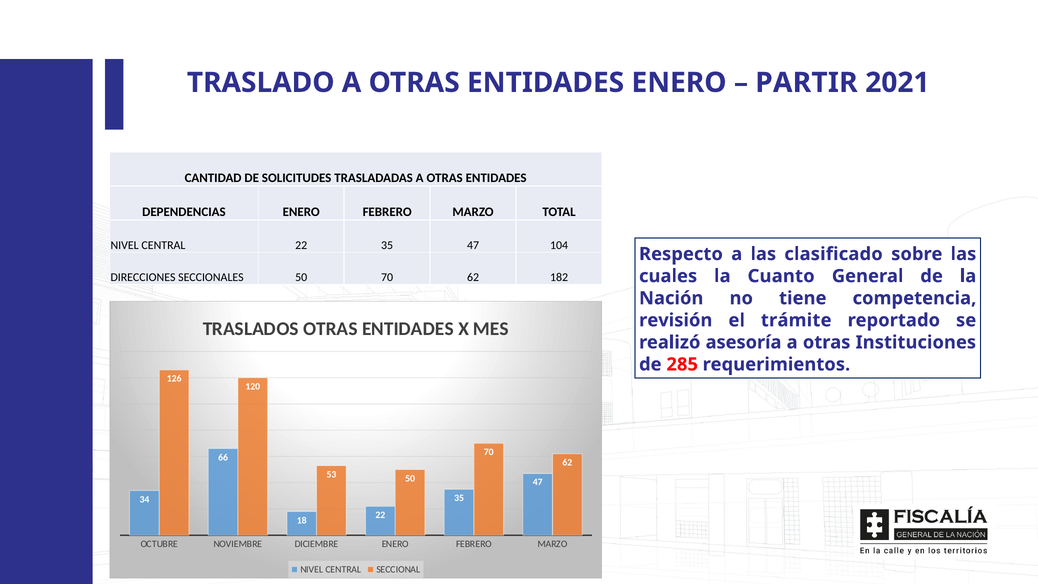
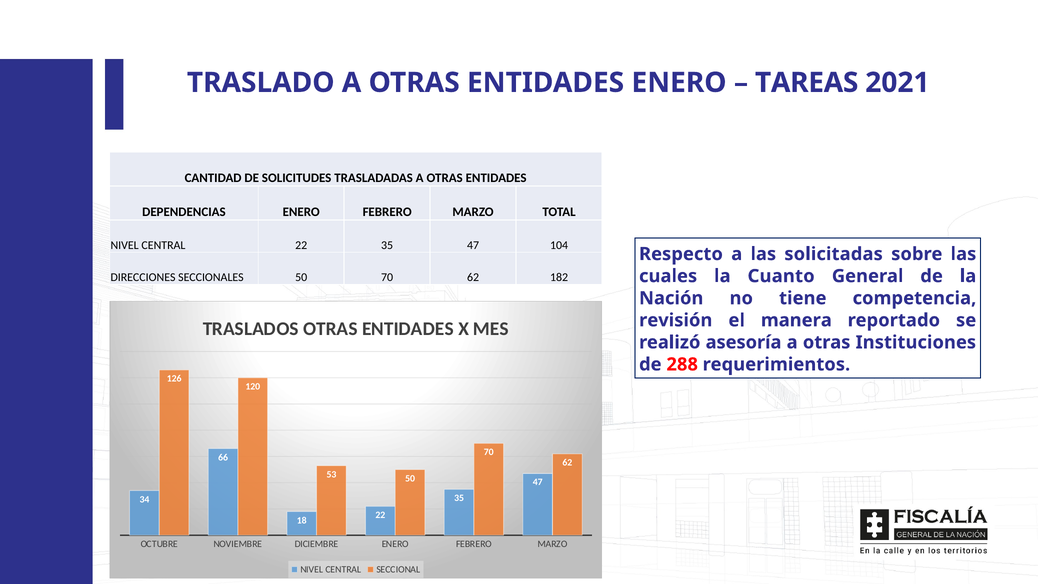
PARTIR: PARTIR -> TAREAS
clasificado: clasificado -> solicitadas
trámite: trámite -> manera
285: 285 -> 288
